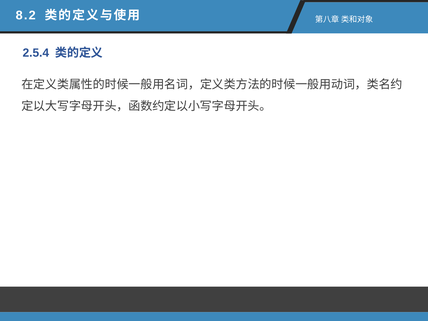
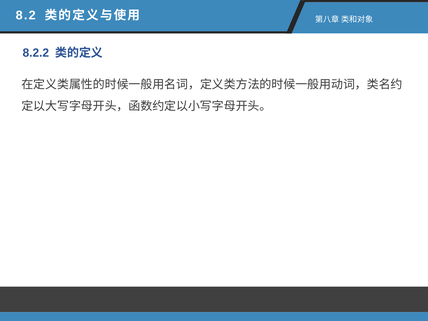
2.5.4: 2.5.4 -> 8.2.2
